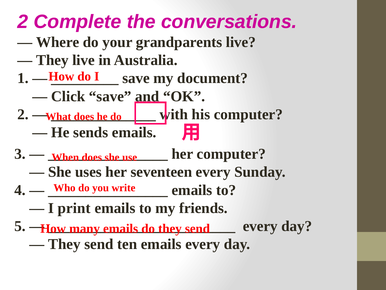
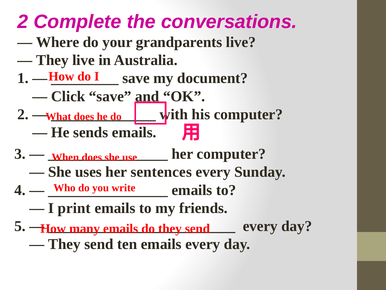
seventeen: seventeen -> sentences
